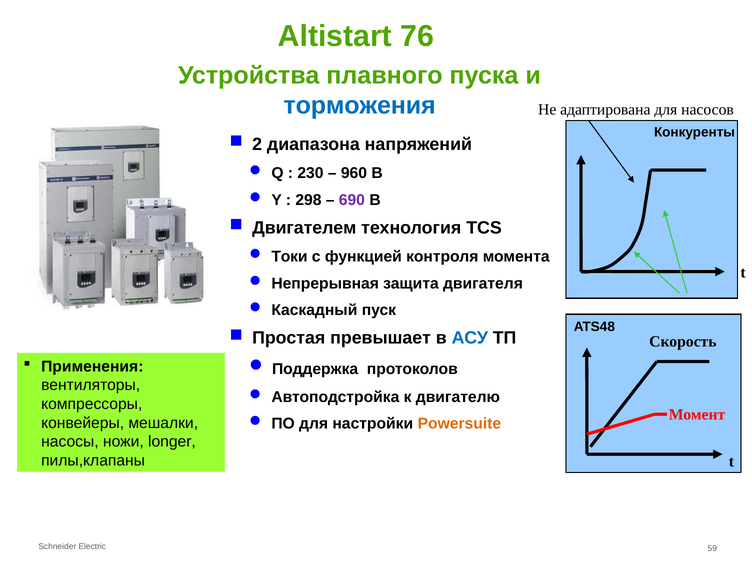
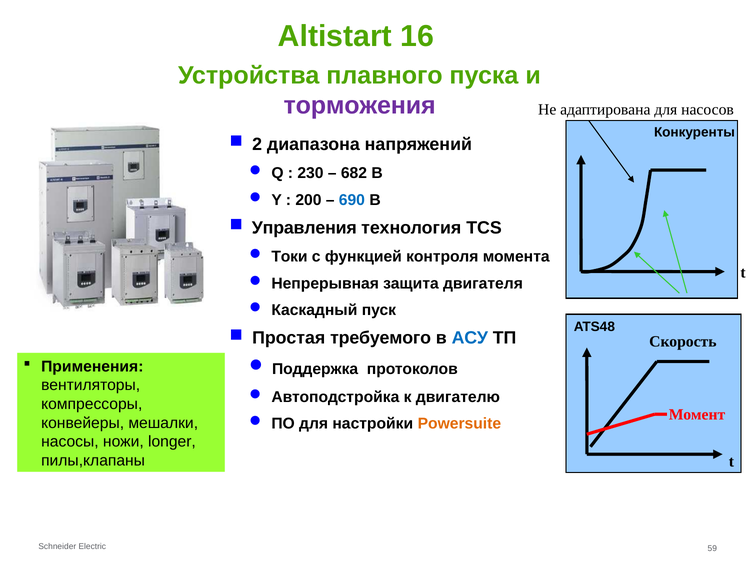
76: 76 -> 16
торможения colour: blue -> purple
960: 960 -> 682
298: 298 -> 200
690 colour: purple -> blue
Двигателем: Двигателем -> Управления
превышает: превышает -> требуемого
